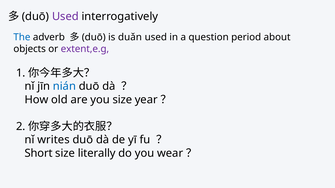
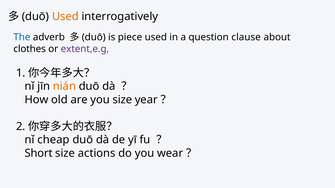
Used at (65, 16) colour: purple -> orange
duǎn: duǎn -> piece
period: period -> clause
objects: objects -> clothes
nián colour: blue -> orange
writes: writes -> cheap
literally: literally -> actions
